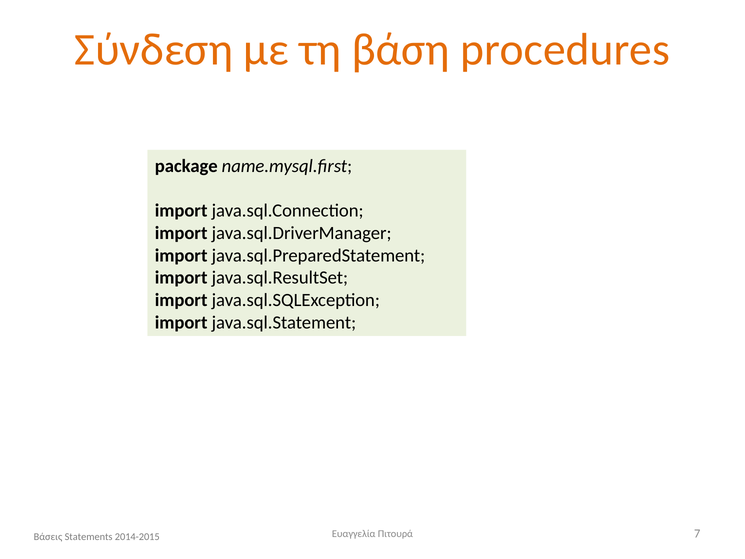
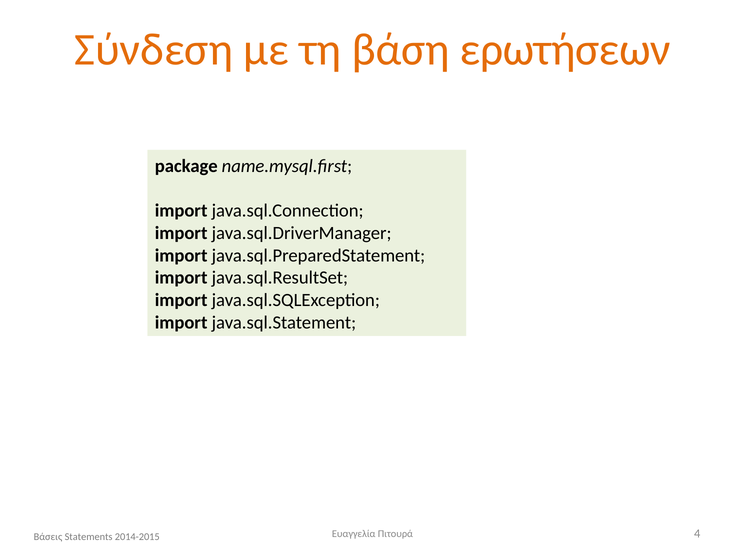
procedures: procedures -> ερωτήσεων
7: 7 -> 4
